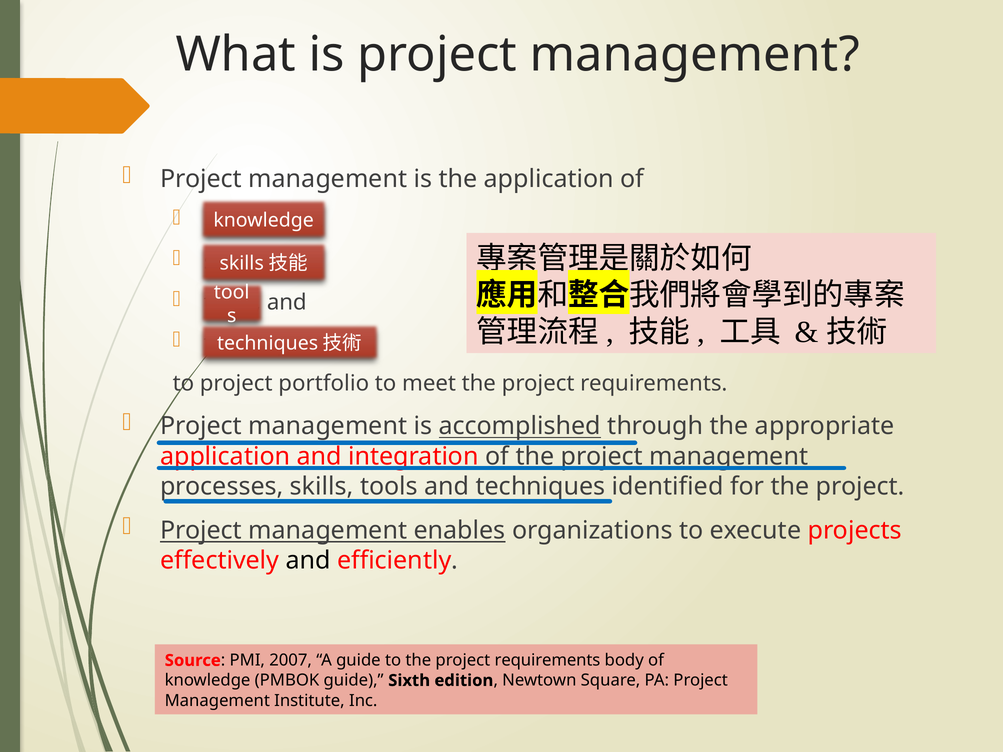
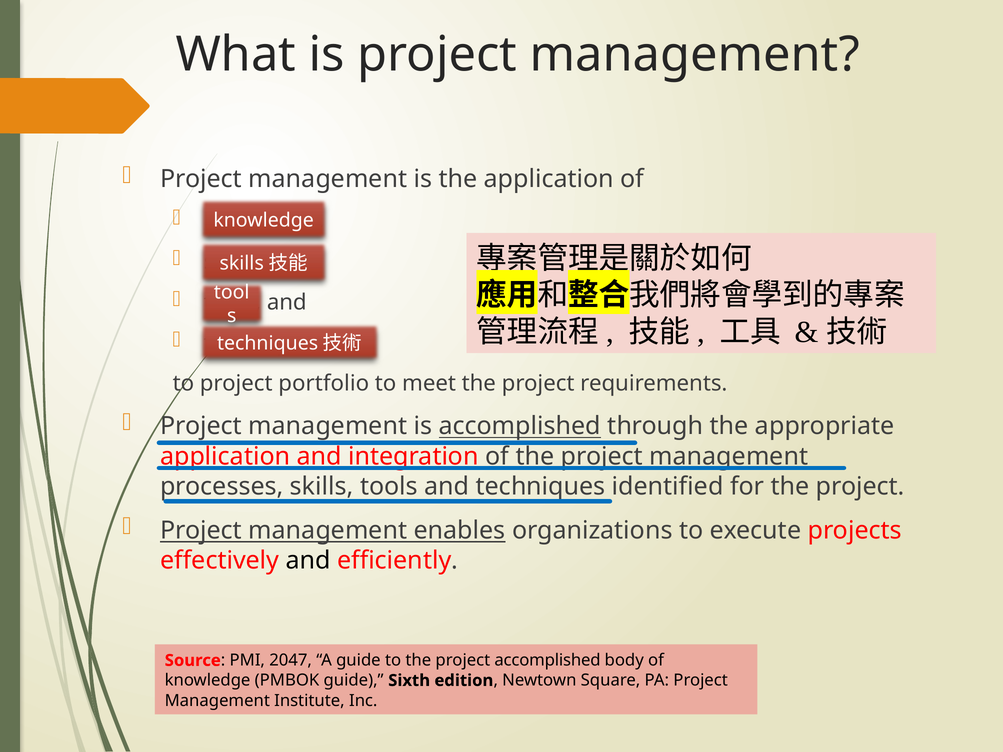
2007: 2007 -> 2047
to the project requirements: requirements -> accomplished
